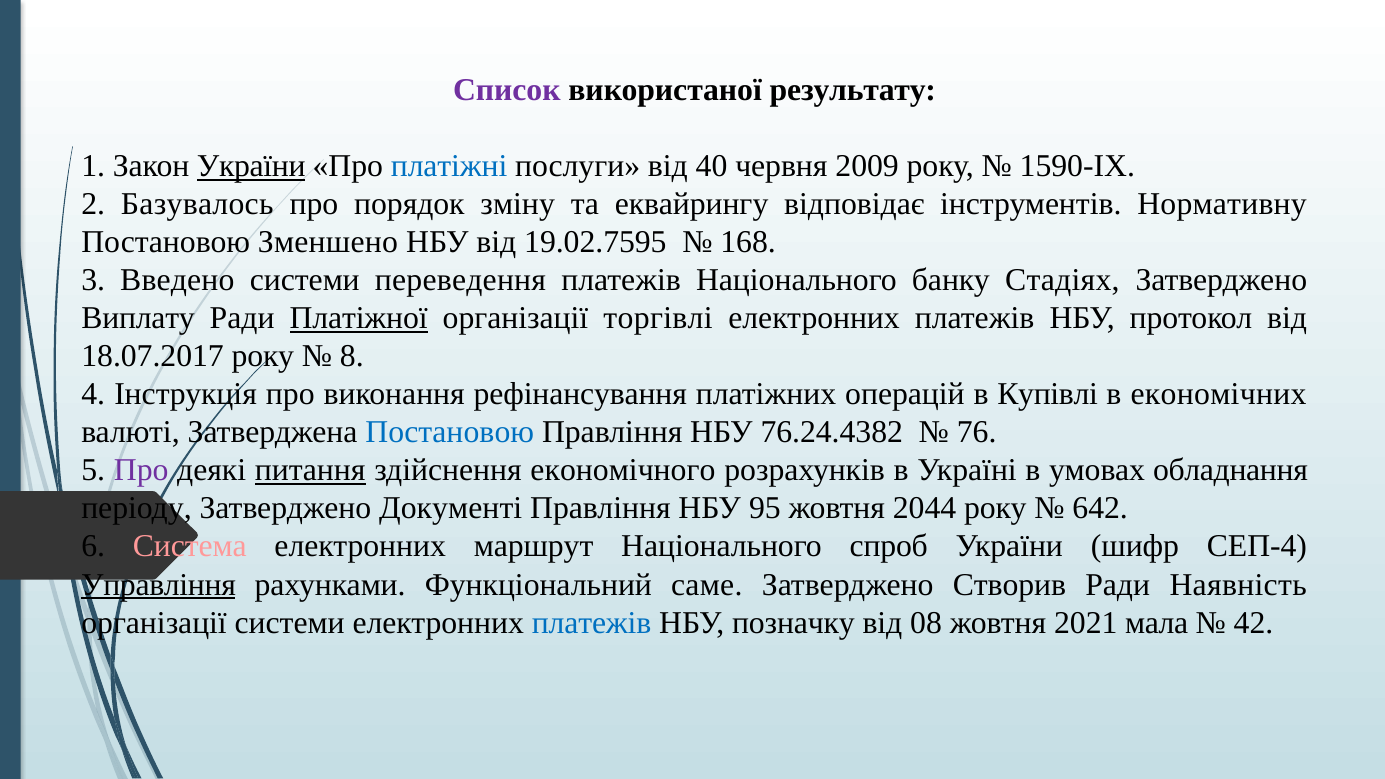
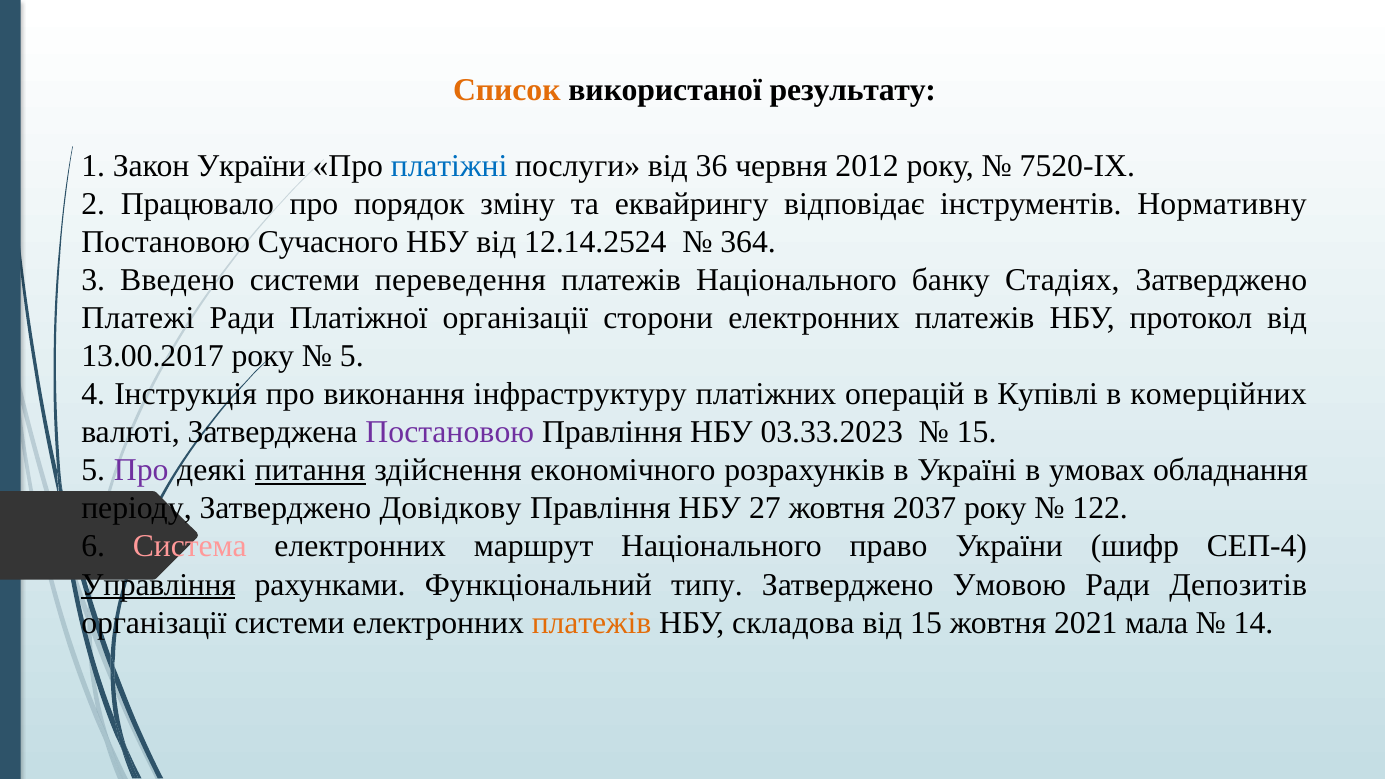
Список colour: purple -> orange
України at (251, 166) underline: present -> none
40: 40 -> 36
2009: 2009 -> 2012
1590-IX: 1590-IX -> 7520-IX
Базувалось: Базувалось -> Працювало
Зменшено: Зменшено -> Сучасного
19.02.7595: 19.02.7595 -> 12.14.2524
168: 168 -> 364
Виплату: Виплату -> Платежі
Платіжної underline: present -> none
торгівлі: торгівлі -> сторони
18.07.2017: 18.07.2017 -> 13.00.2017
8 at (352, 356): 8 -> 5
рефінансування: рефінансування -> інфраструктуру
економічних: економічних -> комерційних
Постановою at (450, 432) colour: blue -> purple
76.24.4382: 76.24.4382 -> 03.33.2023
76 at (977, 432): 76 -> 15
Документі: Документі -> Довідкову
95: 95 -> 27
2044: 2044 -> 2037
642: 642 -> 122
спроб: спроб -> право
саме: саме -> типу
Створив: Створив -> Умовою
Наявність: Наявність -> Депозитів
платежів at (592, 623) colour: blue -> orange
позначку: позначку -> складова
від 08: 08 -> 15
42: 42 -> 14
